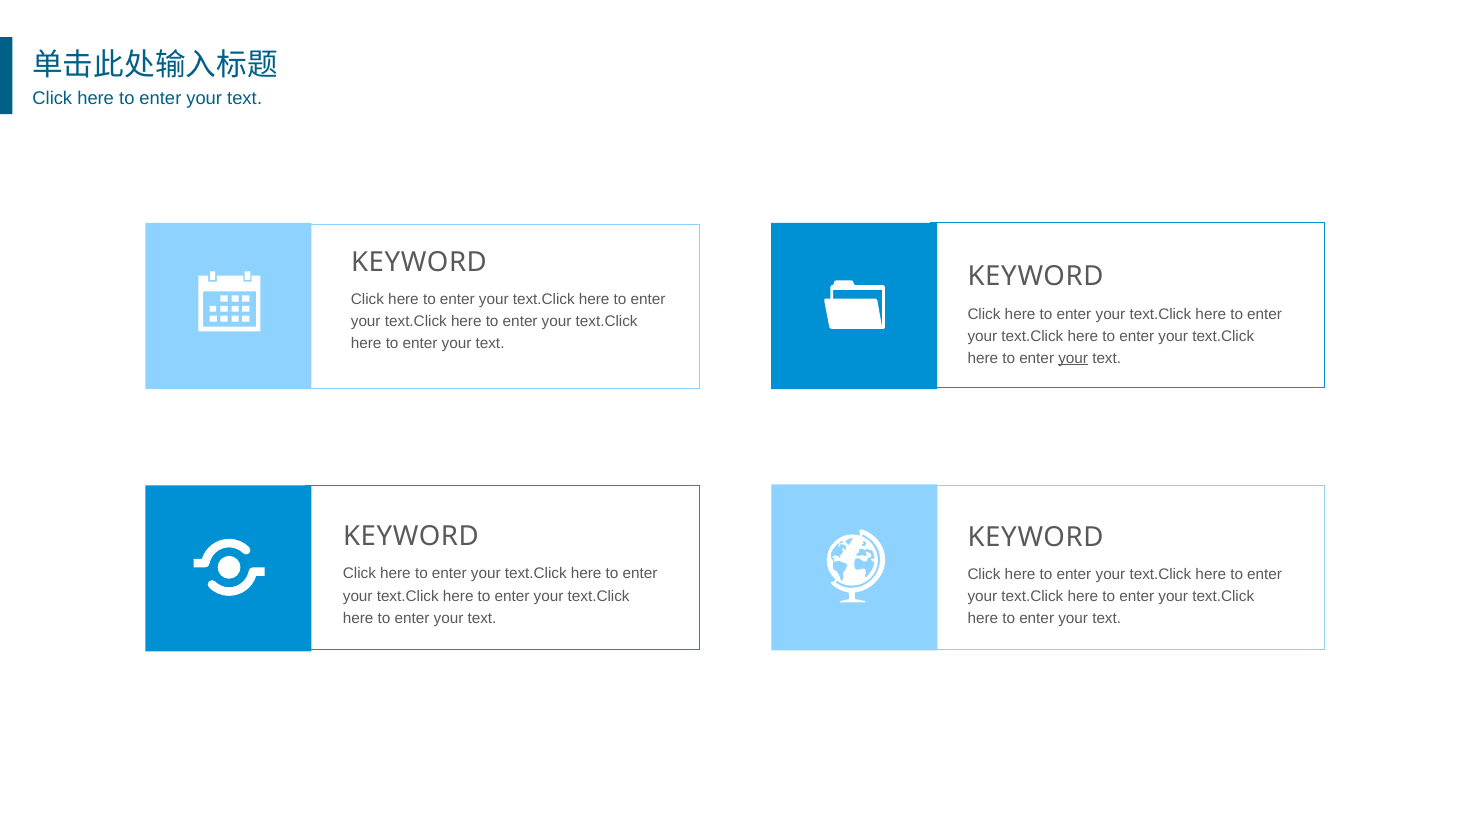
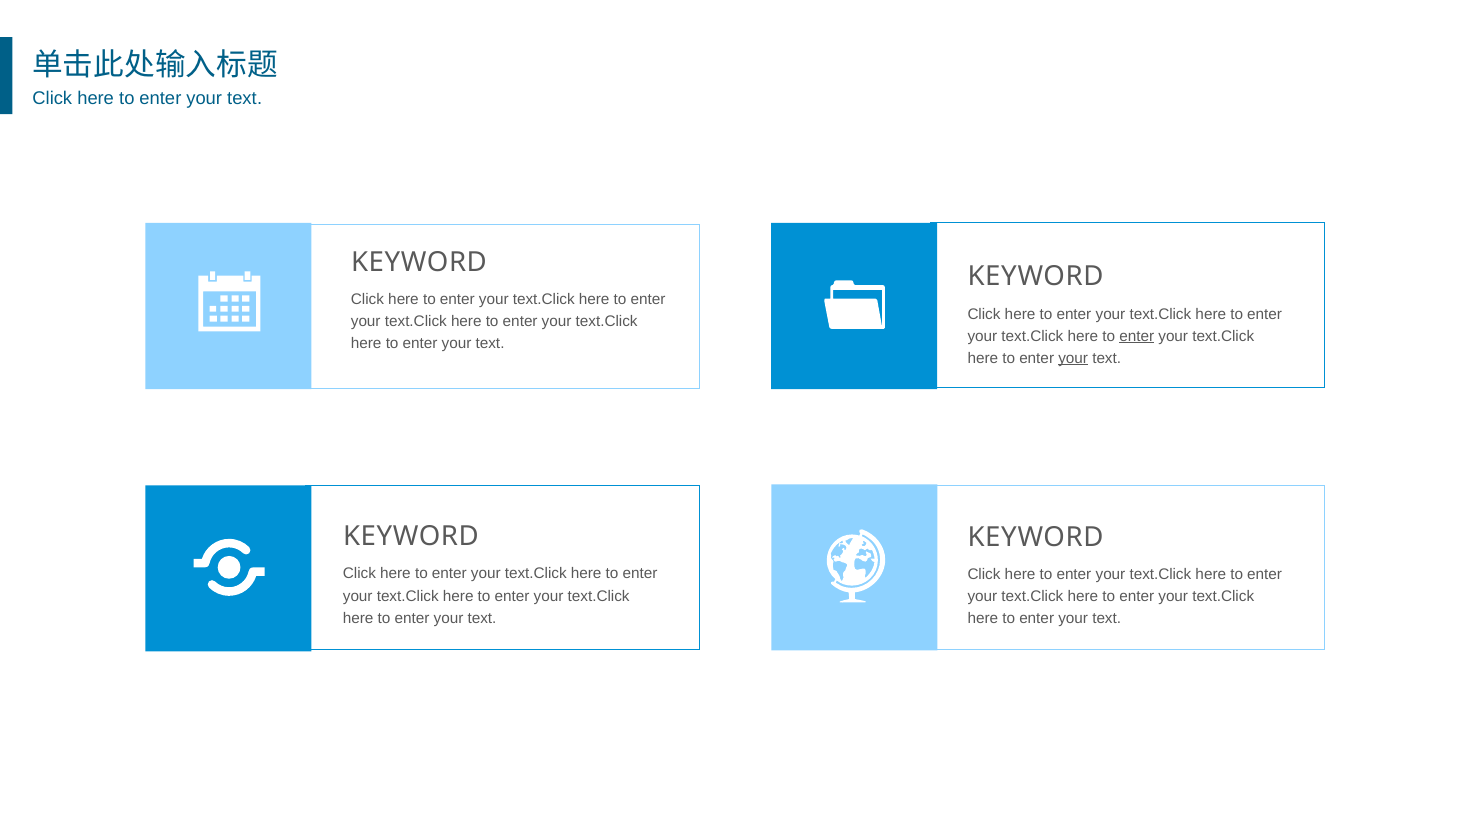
enter at (1137, 336) underline: none -> present
